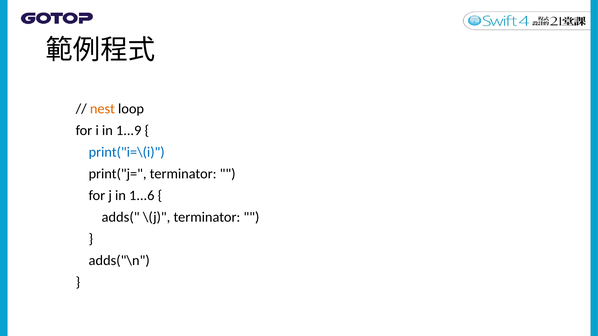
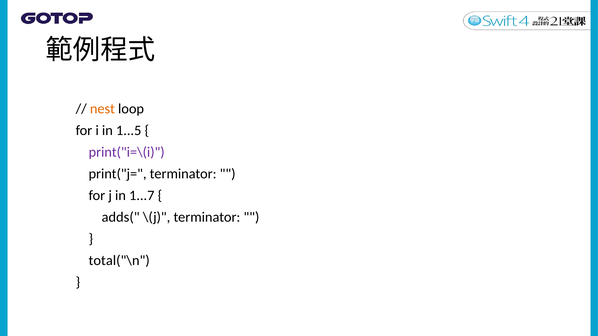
1...9: 1...9 -> 1...5
print("i=\(i colour: blue -> purple
1...6: 1...6 -> 1...7
adds("\n: adds("\n -> total("\n
